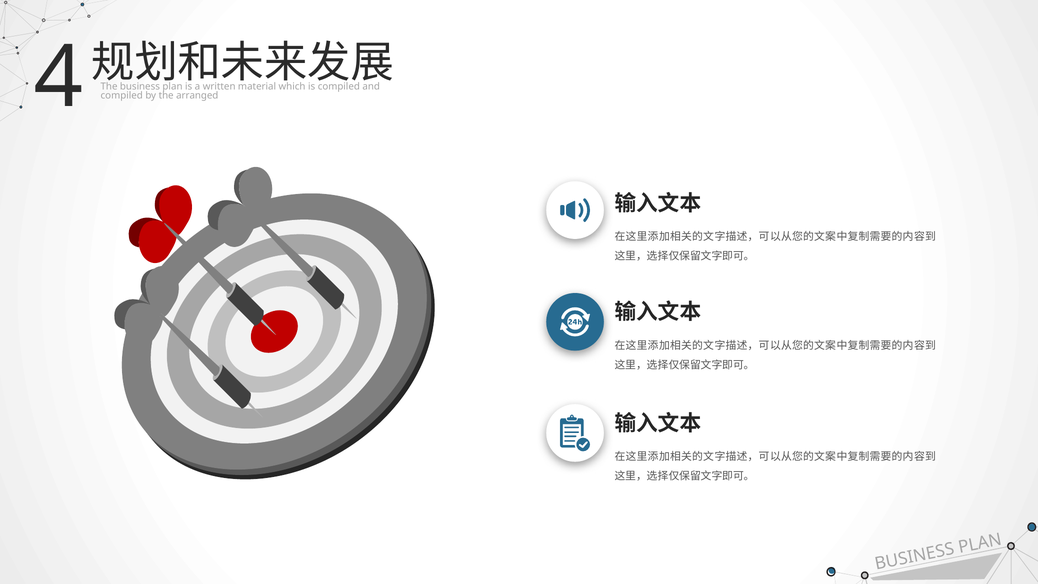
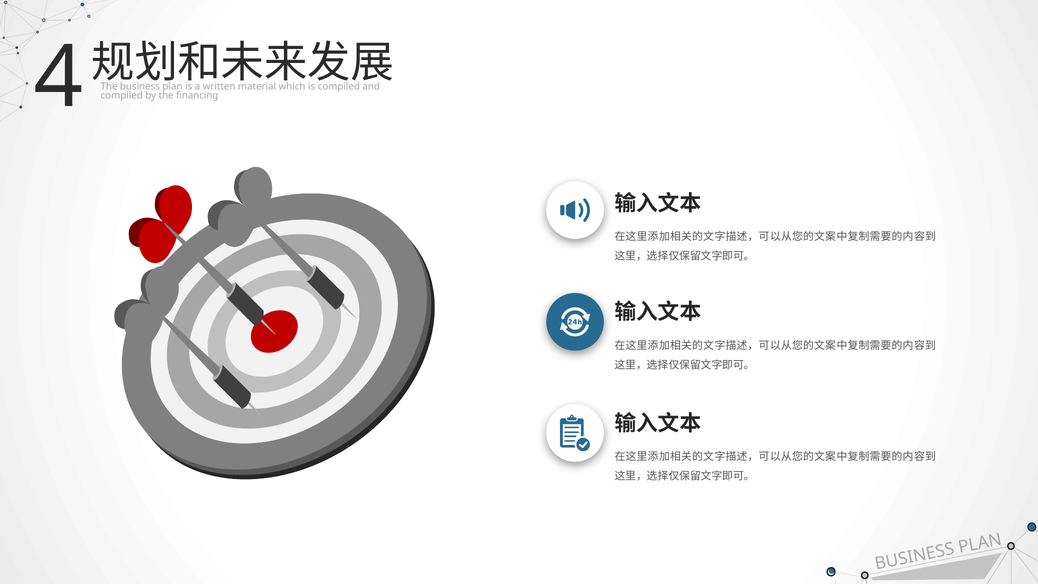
arranged: arranged -> financing
